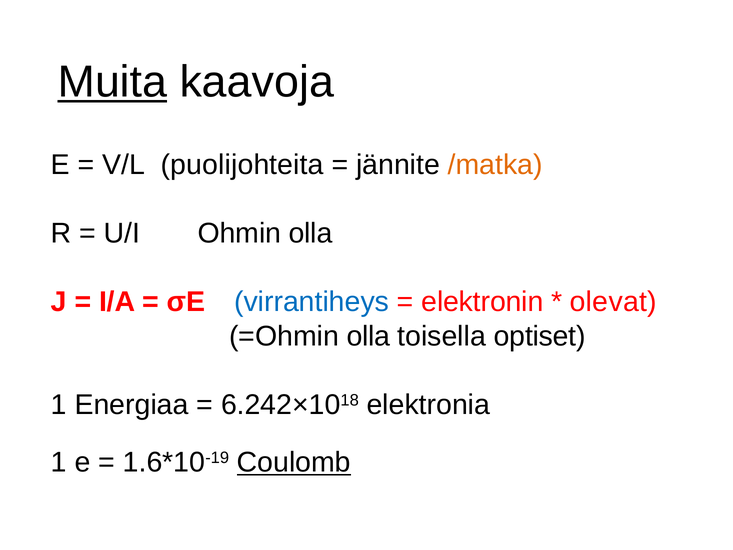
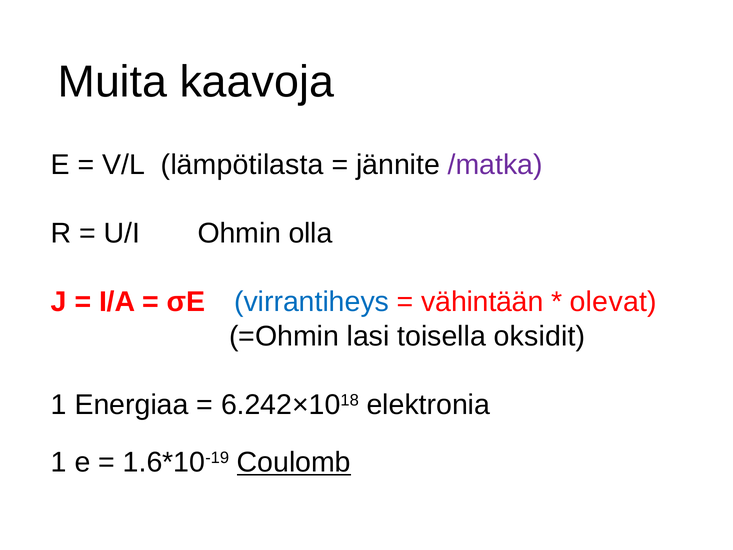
Muita underline: present -> none
puolijohteita: puolijohteita -> lämpötilasta
/matka colour: orange -> purple
elektronin: elektronin -> vähintään
=Ohmin olla: olla -> lasi
optiset: optiset -> oksidit
